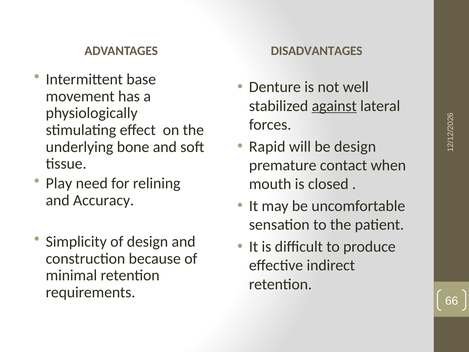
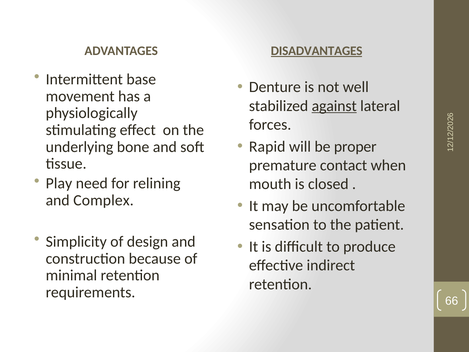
DISADVANTAGES underline: none -> present
be design: design -> proper
Accuracy: Accuracy -> Complex
